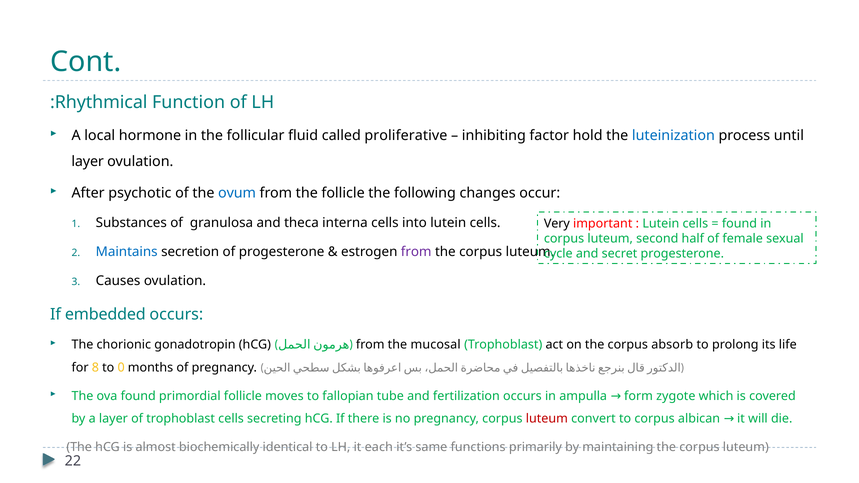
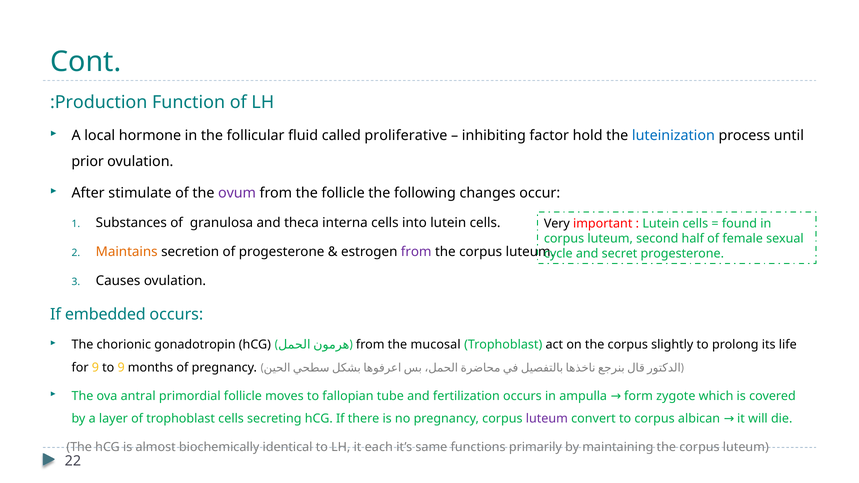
Rhythmical: Rhythmical -> Production
layer at (88, 162): layer -> prior
psychotic: psychotic -> stimulate
ovum colour: blue -> purple
Maintains colour: blue -> orange
absorb: absorb -> slightly
for 8: 8 -> 9
to 0: 0 -> 9
ova found: found -> antral
luteum at (547, 419) colour: red -> purple
